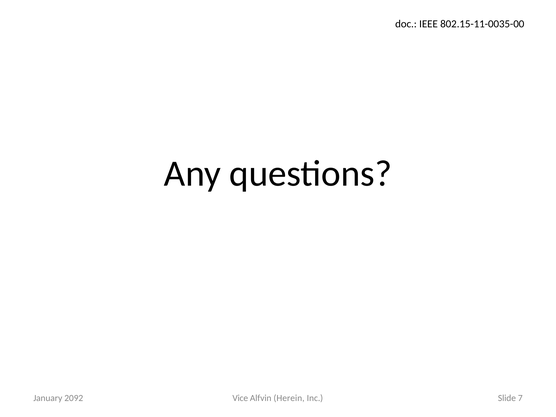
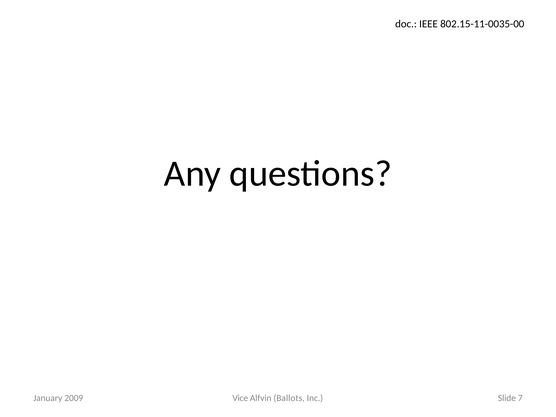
2092: 2092 -> 2009
Herein: Herein -> Ballots
